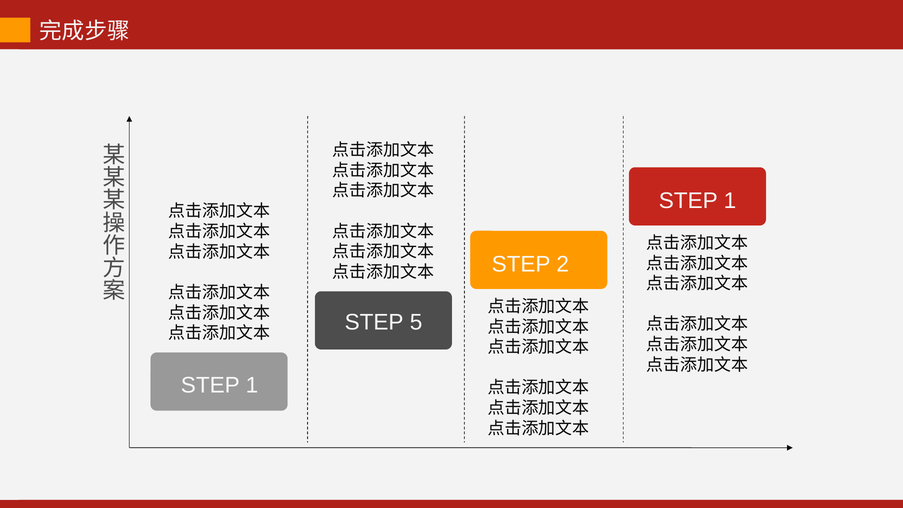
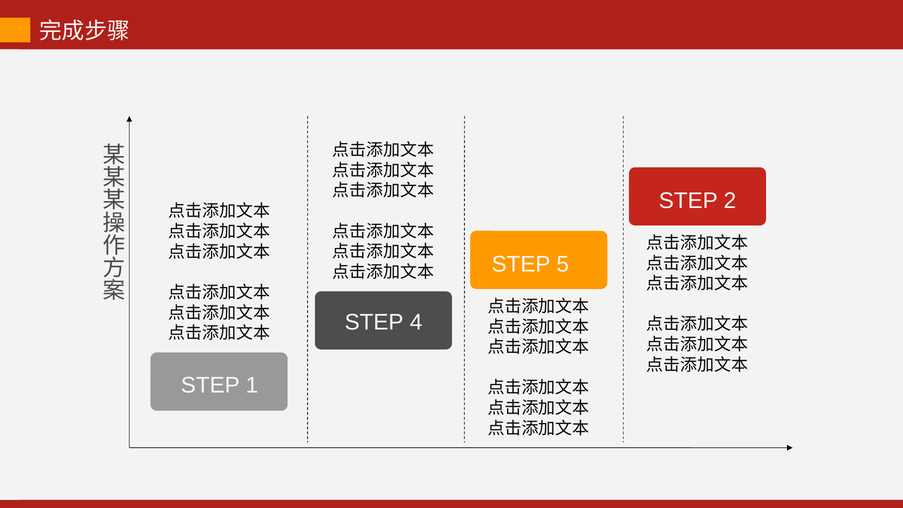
1 at (730, 201): 1 -> 2
2: 2 -> 5
5: 5 -> 4
